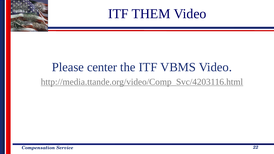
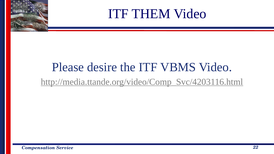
center: center -> desire
